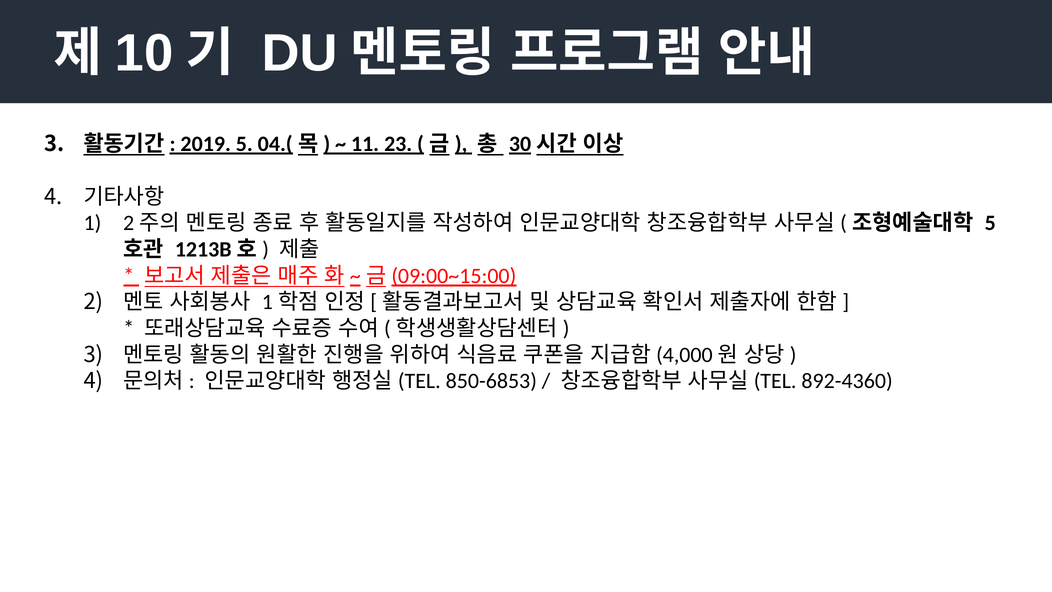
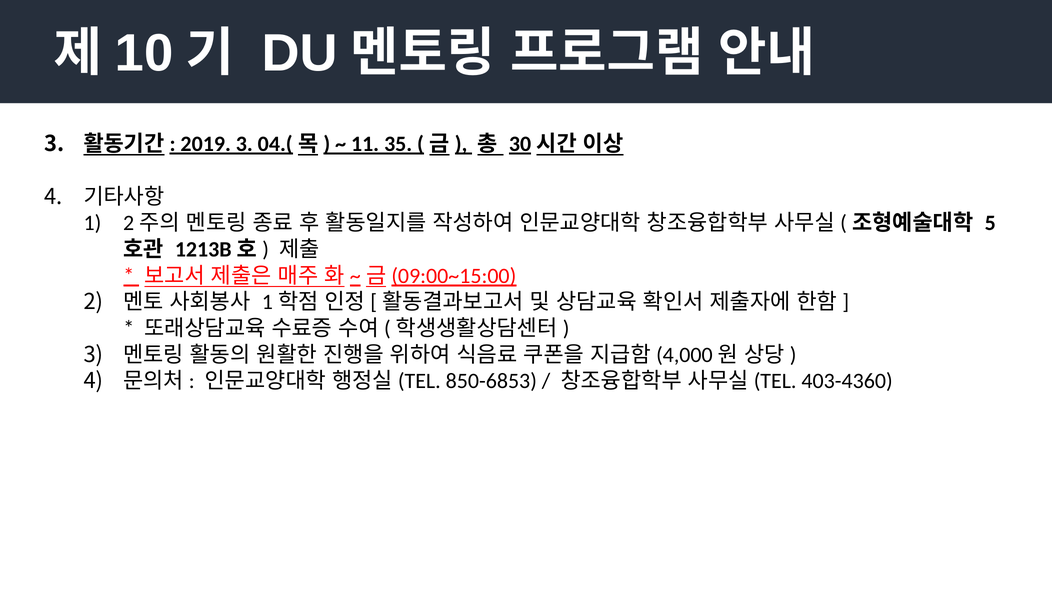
2019 5: 5 -> 3
23: 23 -> 35
892-4360: 892-4360 -> 403-4360
